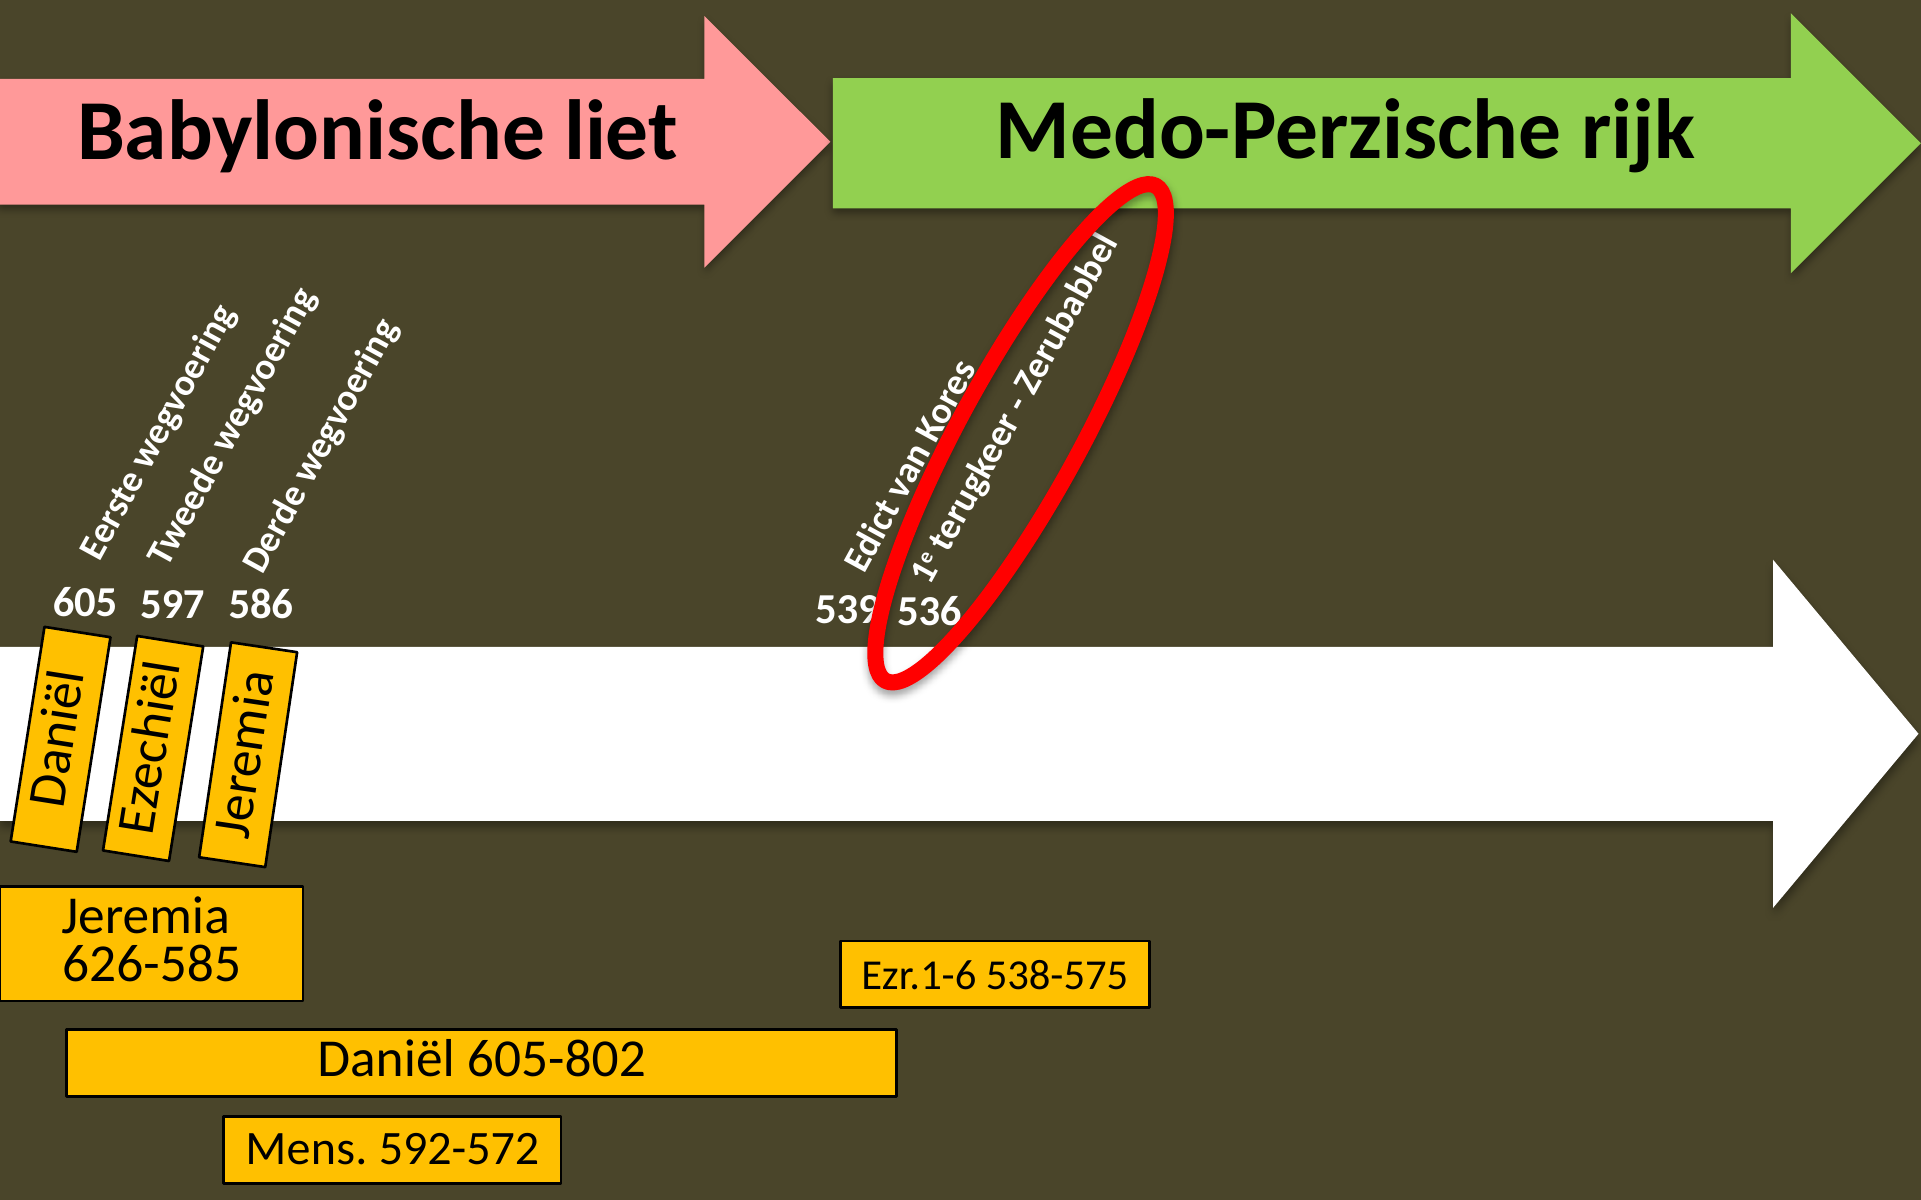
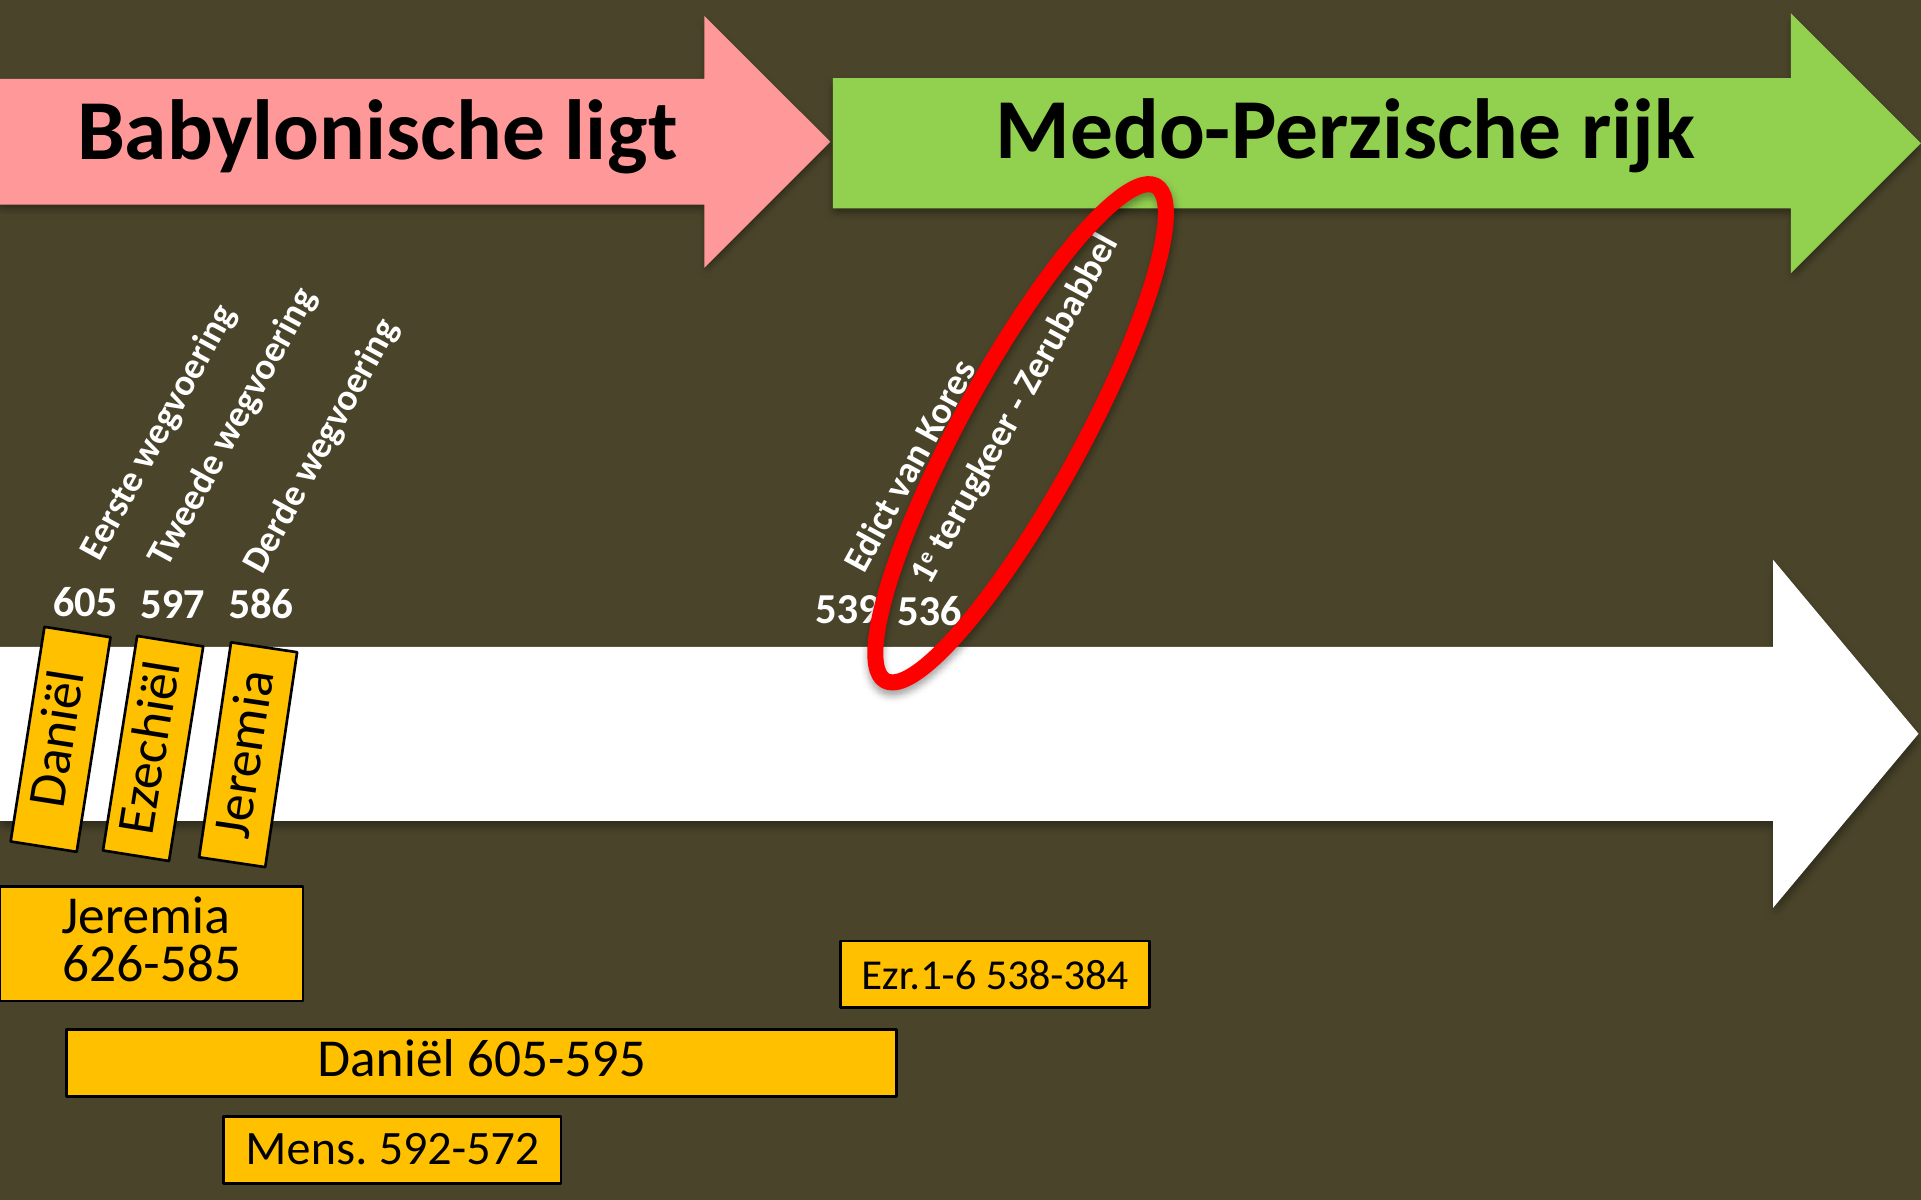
liet: liet -> ligt
538-575: 538-575 -> 538-384
605-802: 605-802 -> 605-595
